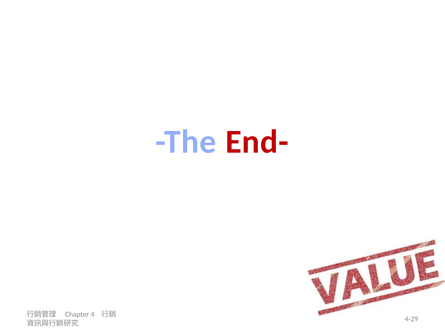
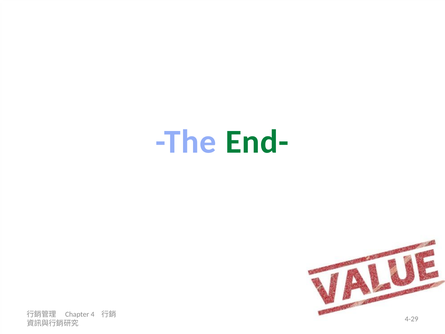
End- colour: red -> green
